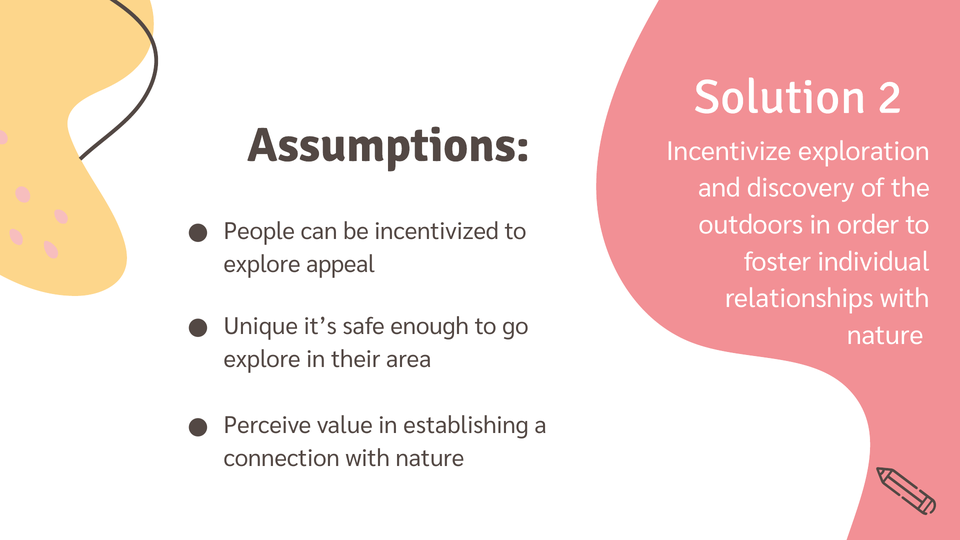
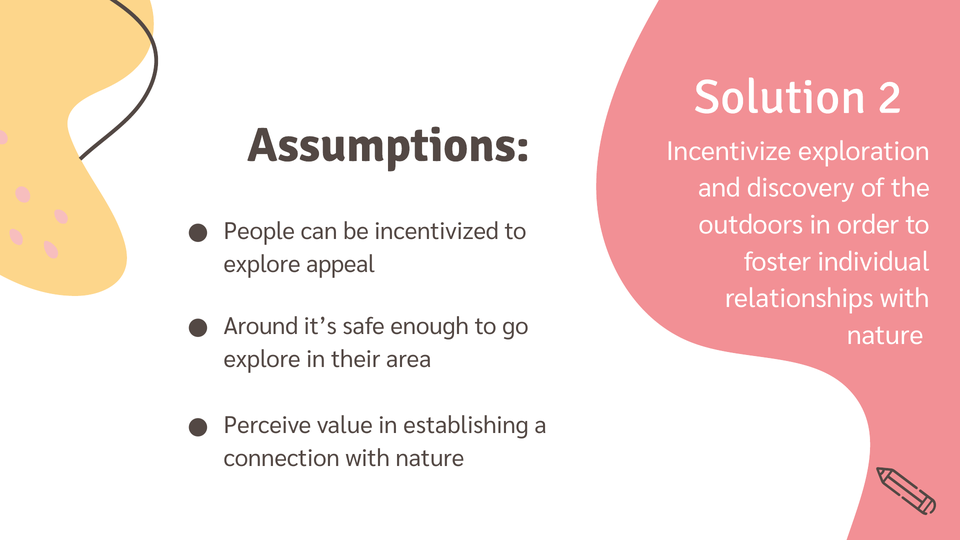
Unique: Unique -> Around
